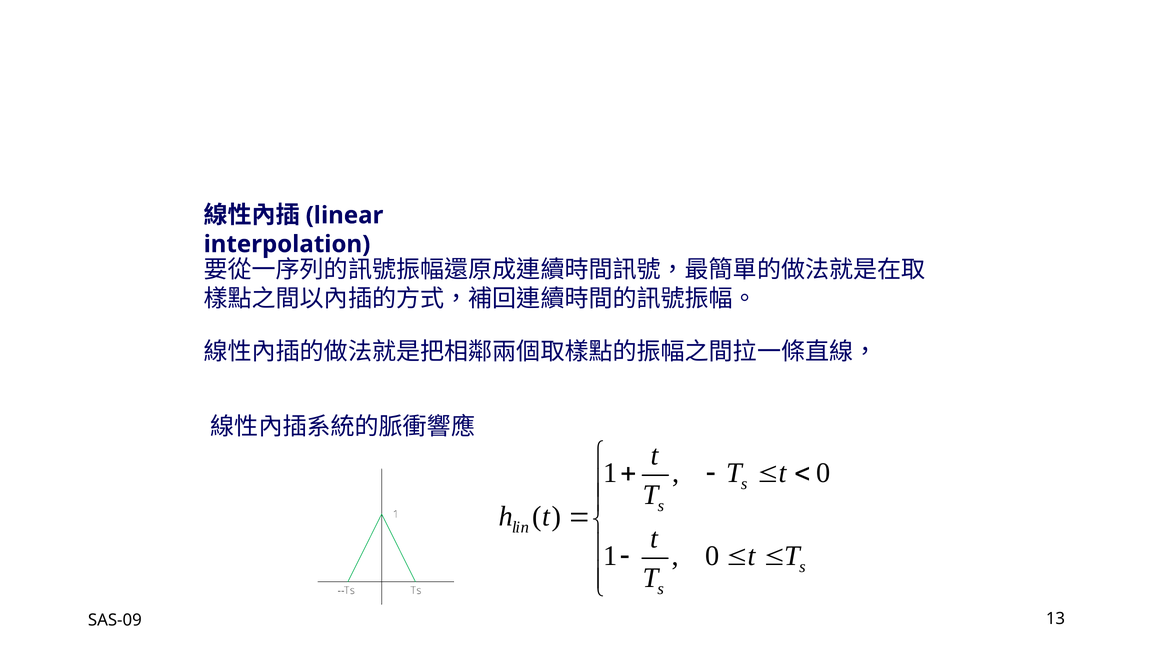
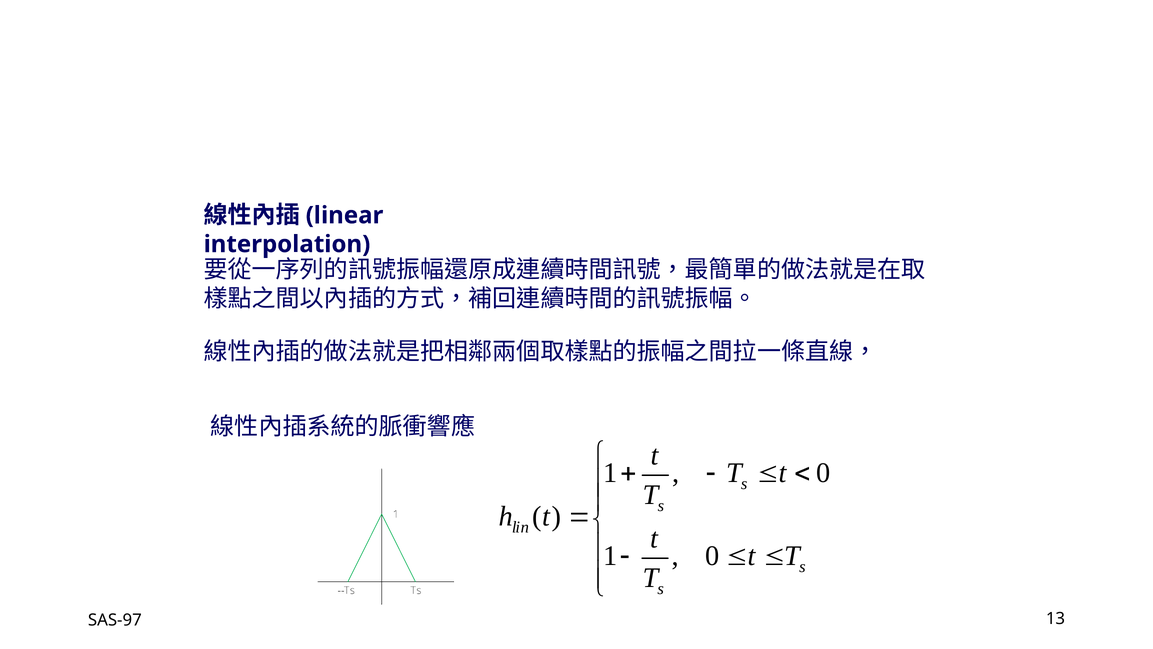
SAS-09: SAS-09 -> SAS-97
